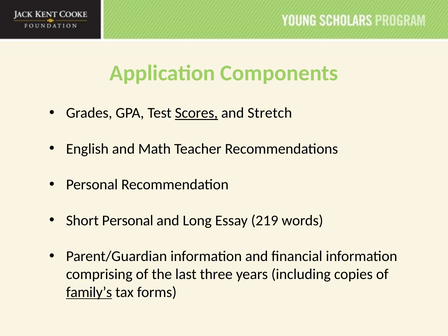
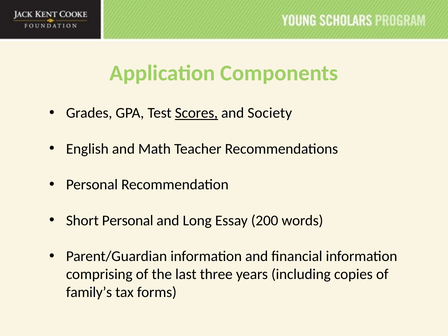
Stretch: Stretch -> Society
219: 219 -> 200
family’s underline: present -> none
